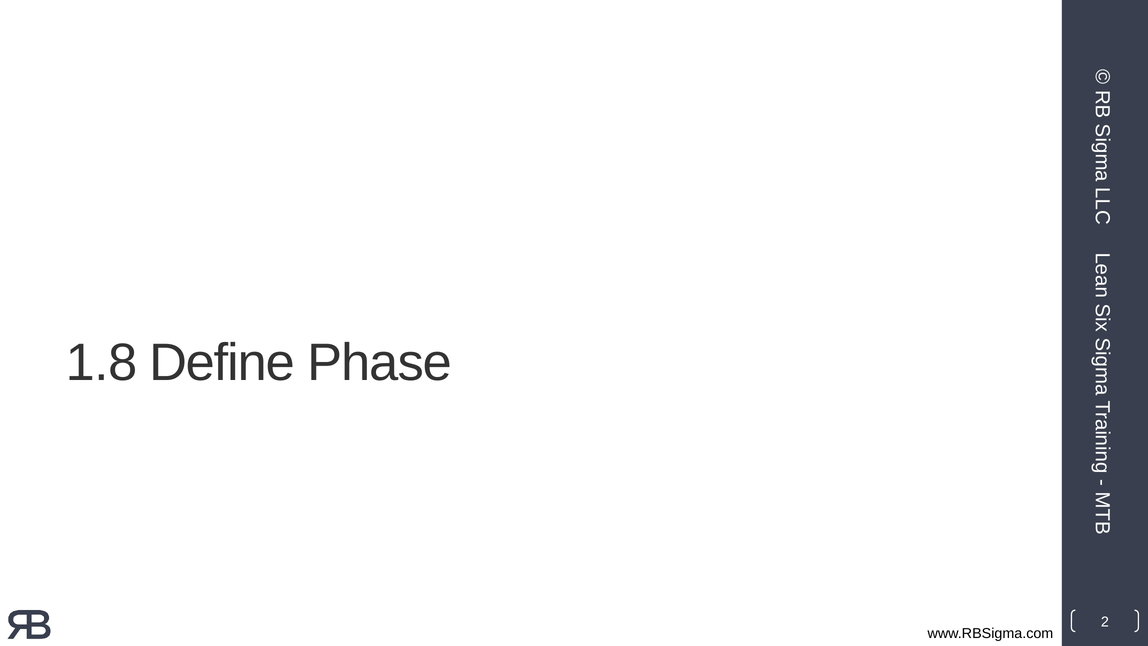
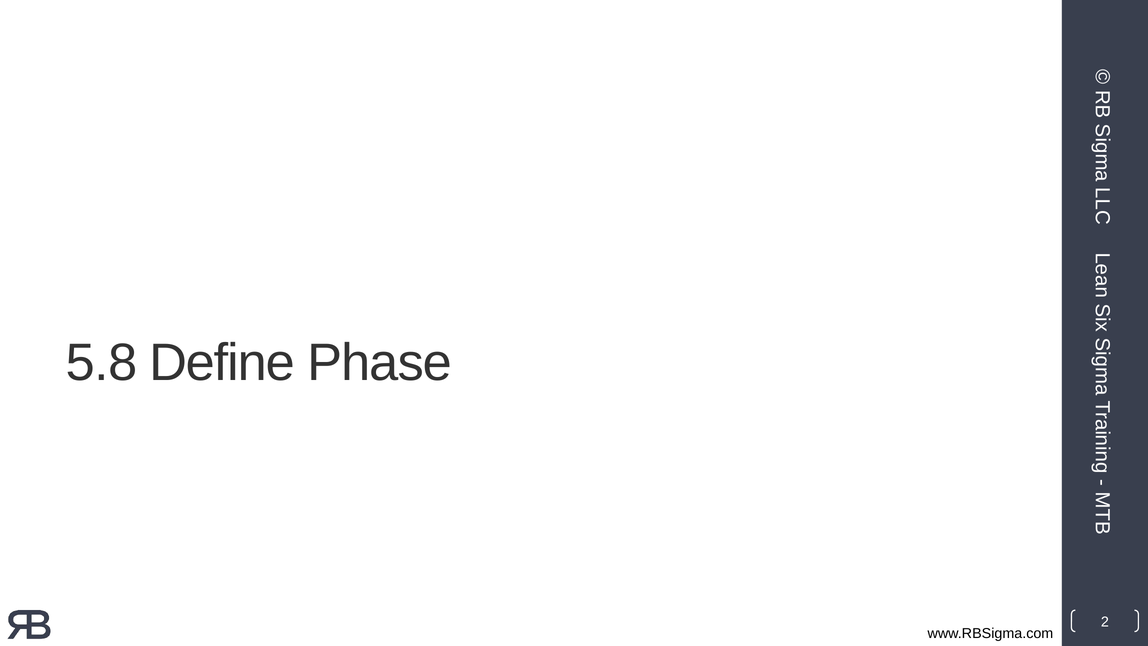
1.8: 1.8 -> 5.8
